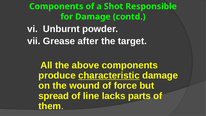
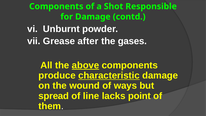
target: target -> gases
above underline: none -> present
force: force -> ways
parts: parts -> point
